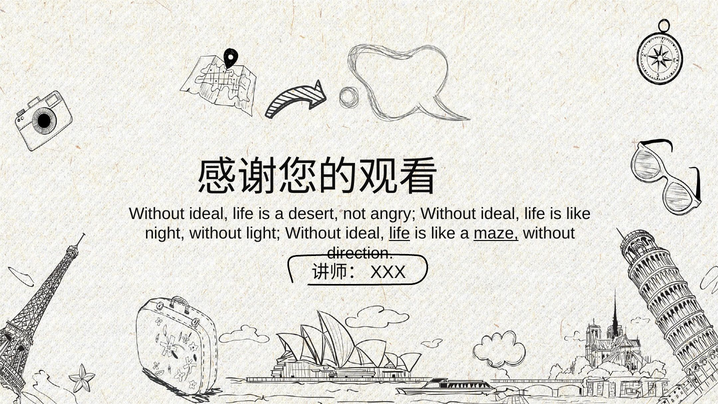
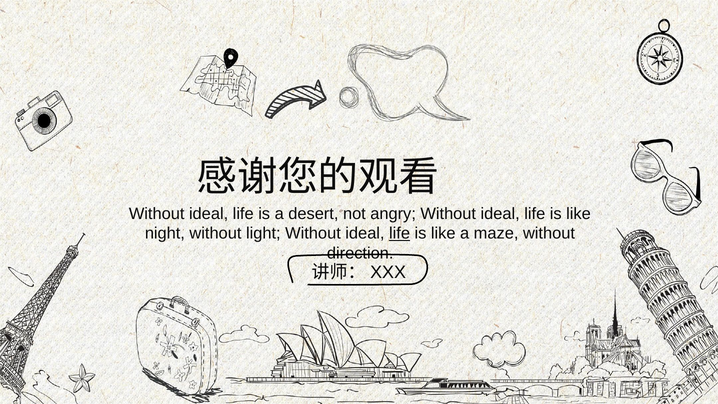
maze underline: present -> none
